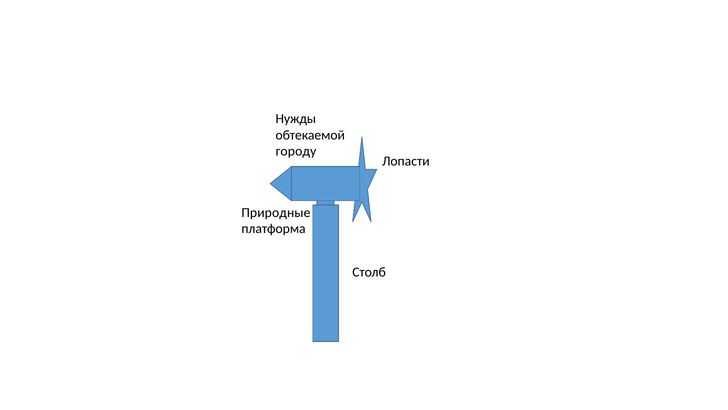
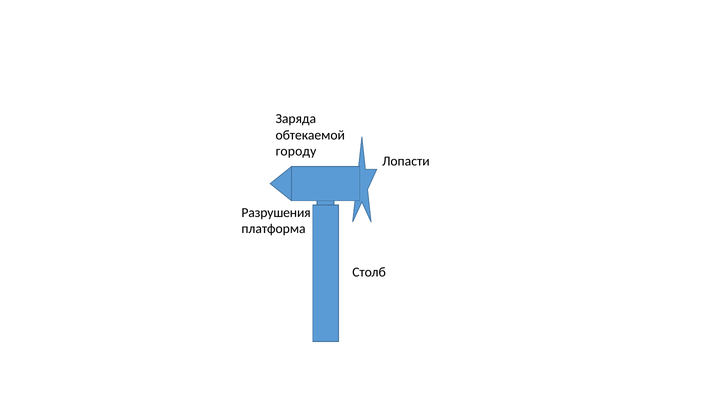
Нужды: Нужды -> Заряда
Природные: Природные -> Разрушения
